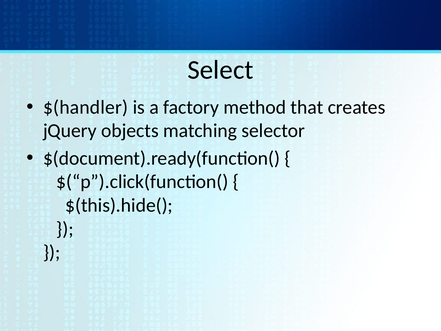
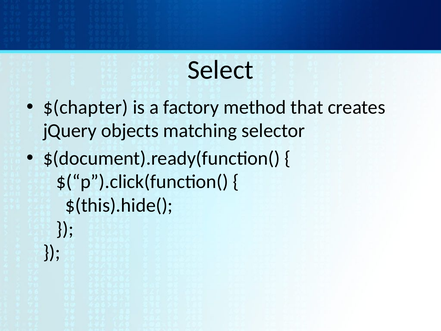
$(handler: $(handler -> $(chapter
